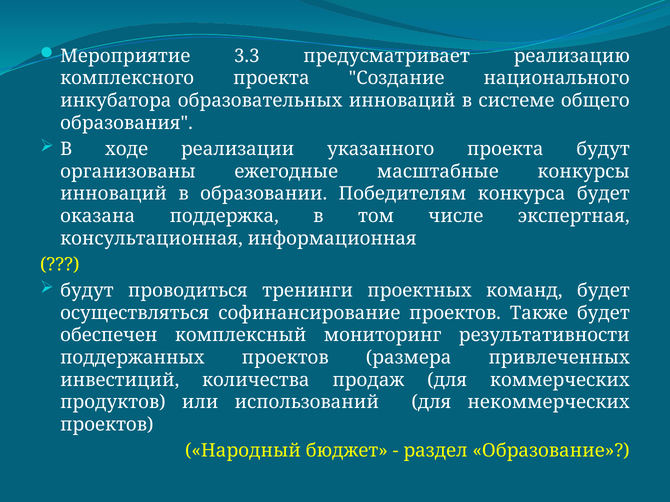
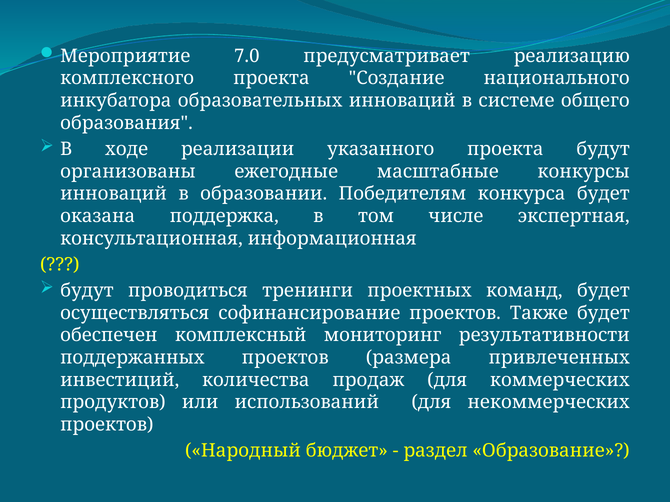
3.3: 3.3 -> 7.0
